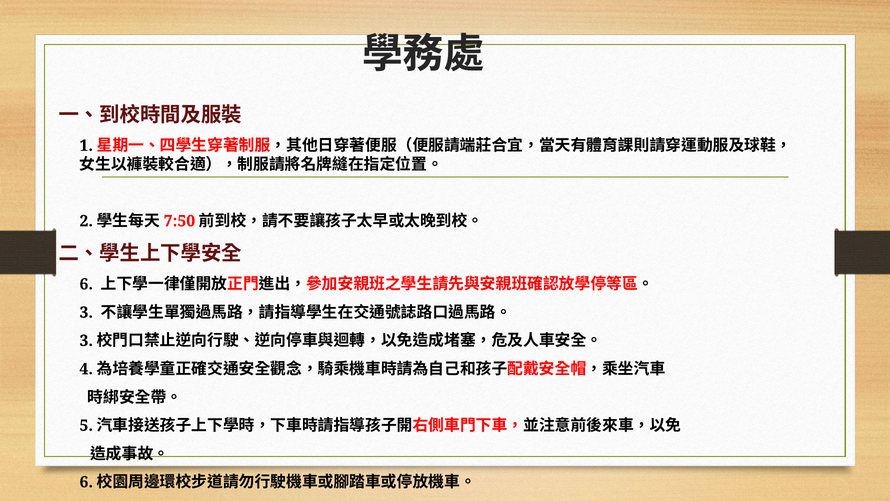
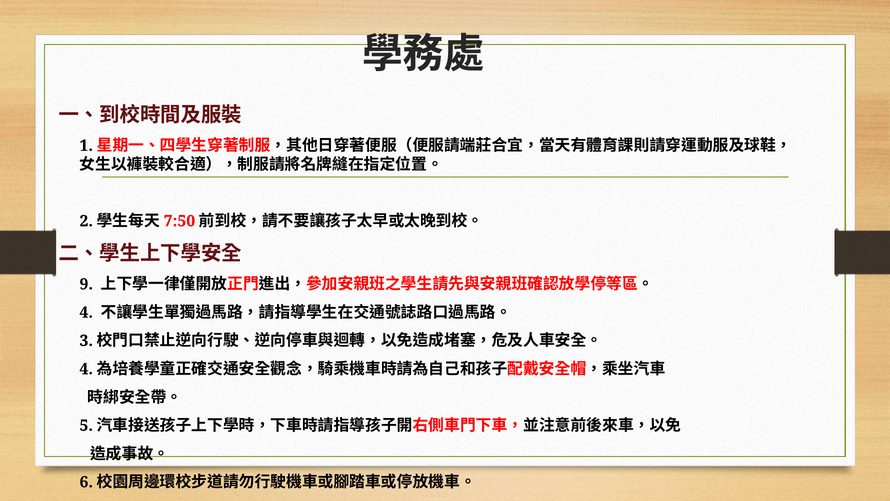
6: 6 -> 9
3: 3 -> 4
